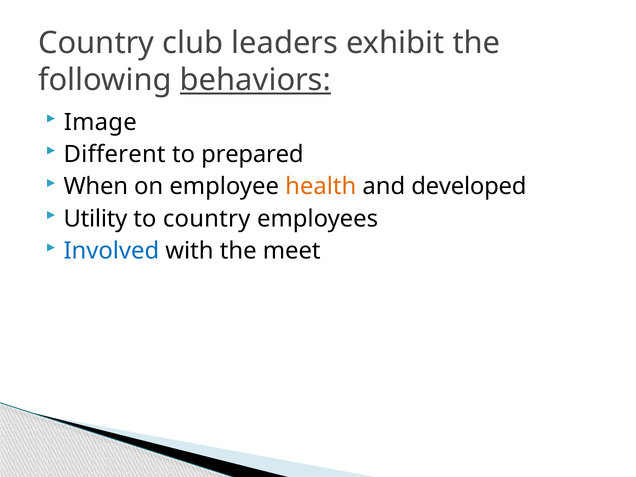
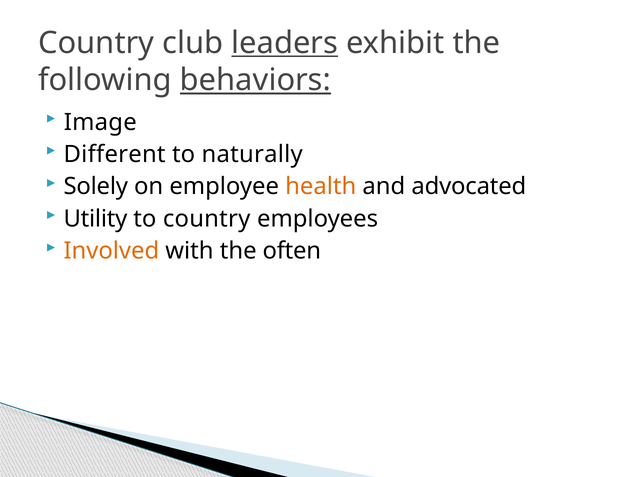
leaders underline: none -> present
prepared: prepared -> naturally
When: When -> Solely
developed: developed -> advocated
Involved colour: blue -> orange
meet: meet -> often
